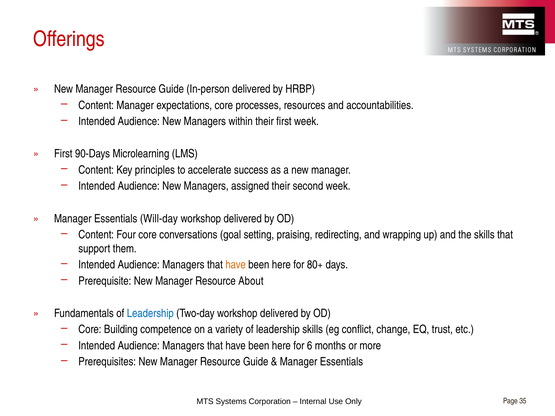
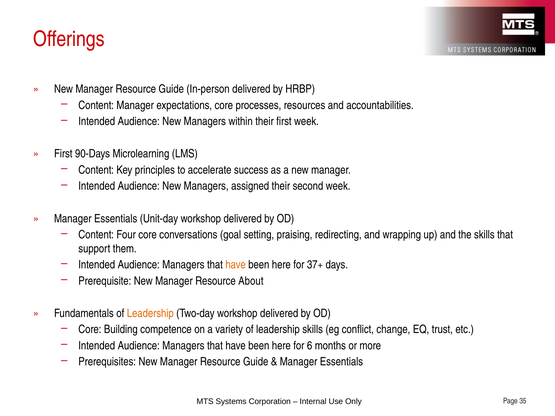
Will-day: Will-day -> Unit-day
80+: 80+ -> 37+
Leadership at (150, 313) colour: blue -> orange
